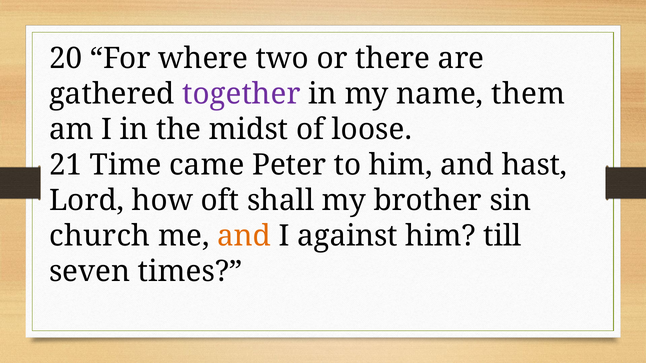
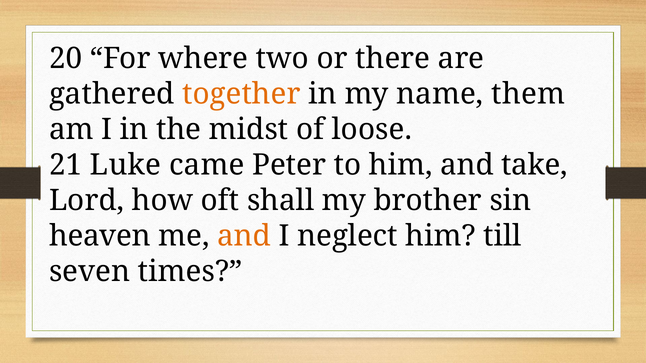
together colour: purple -> orange
Time: Time -> Luke
hast: hast -> take
church: church -> heaven
against: against -> neglect
